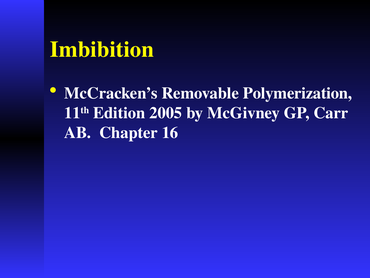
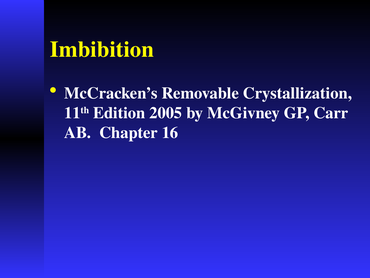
Polymerization: Polymerization -> Crystallization
